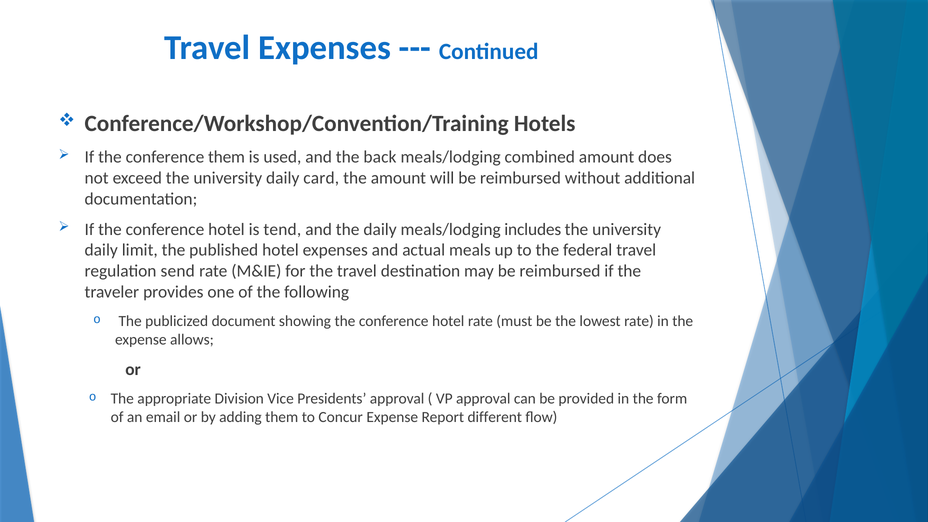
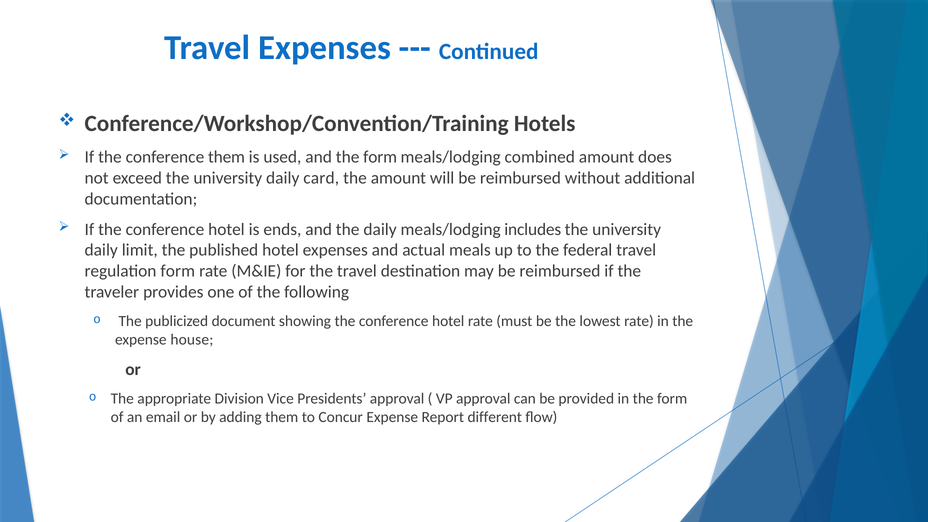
and the back: back -> form
tend: tend -> ends
regulation send: send -> form
allows: allows -> house
